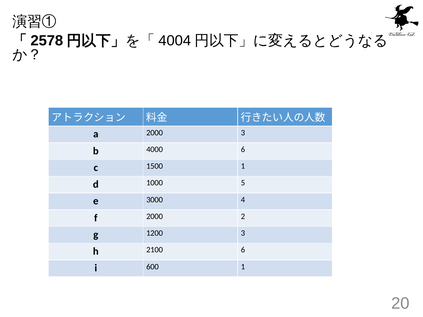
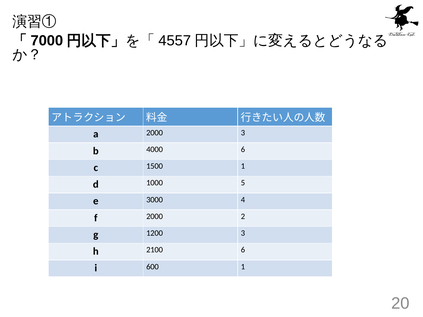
2578: 2578 -> 7000
4004: 4004 -> 4557
